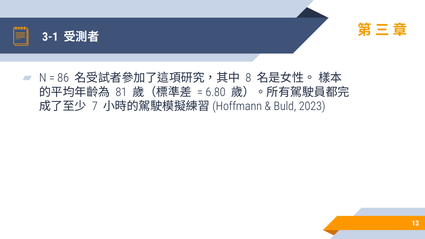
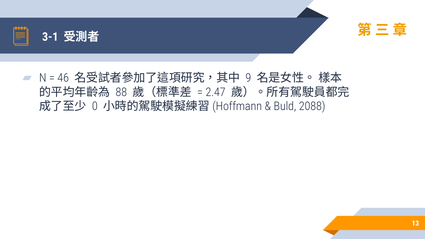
86: 86 -> 46
8: 8 -> 9
81: 81 -> 88
6.80: 6.80 -> 2.47
7: 7 -> 0
2023: 2023 -> 2088
